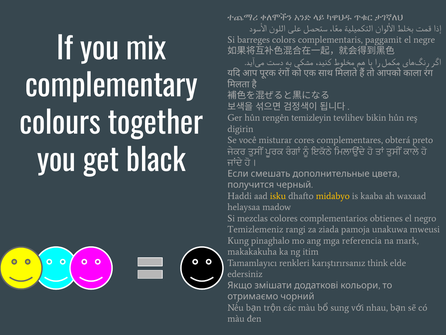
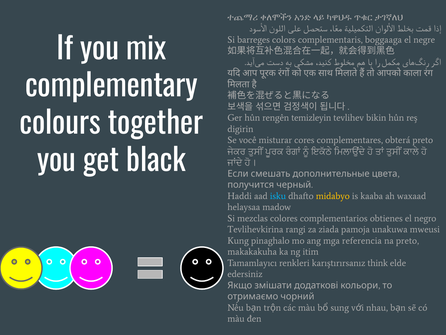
paggamit: paggamit -> boggaaga
isku colour: yellow -> light blue
Temizlemeniz: Temizlemeniz -> Tevlihevkirina
na mark: mark -> preto
